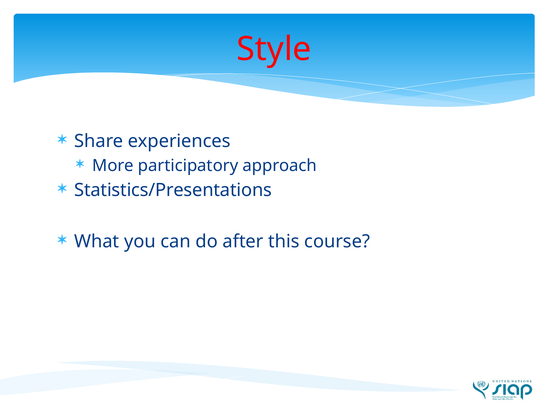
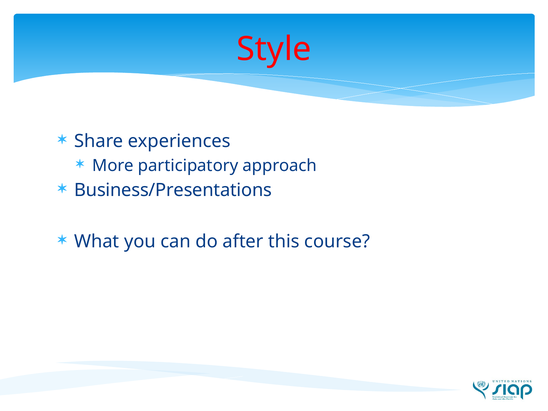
Statistics/Presentations: Statistics/Presentations -> Business/Presentations
